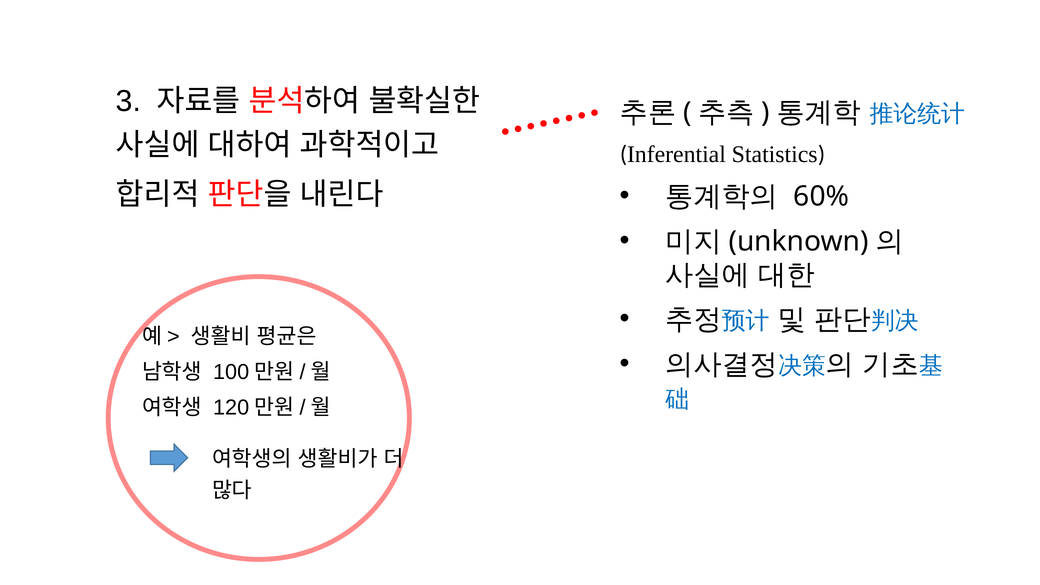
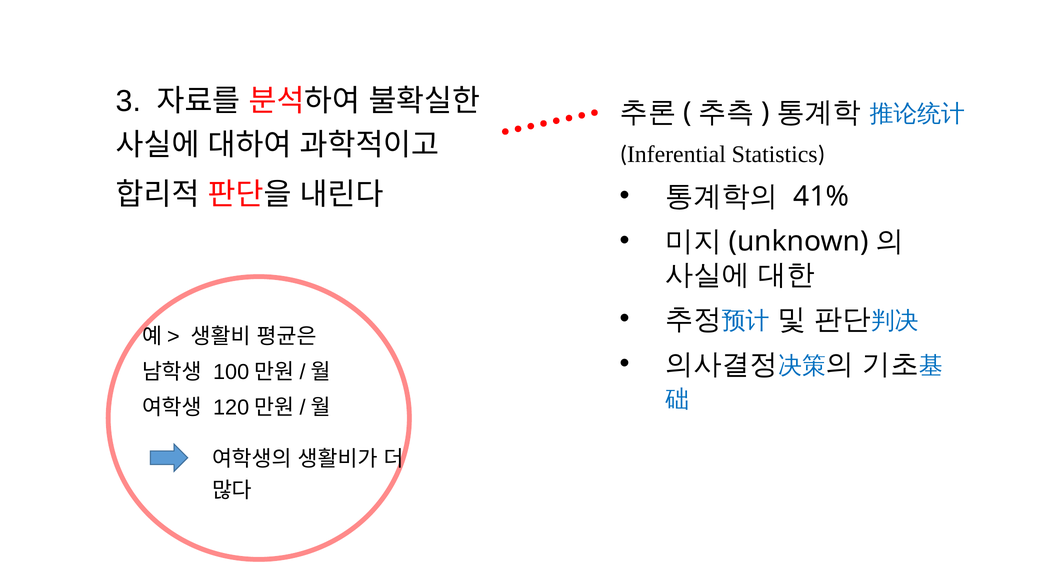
60%: 60% -> 41%
